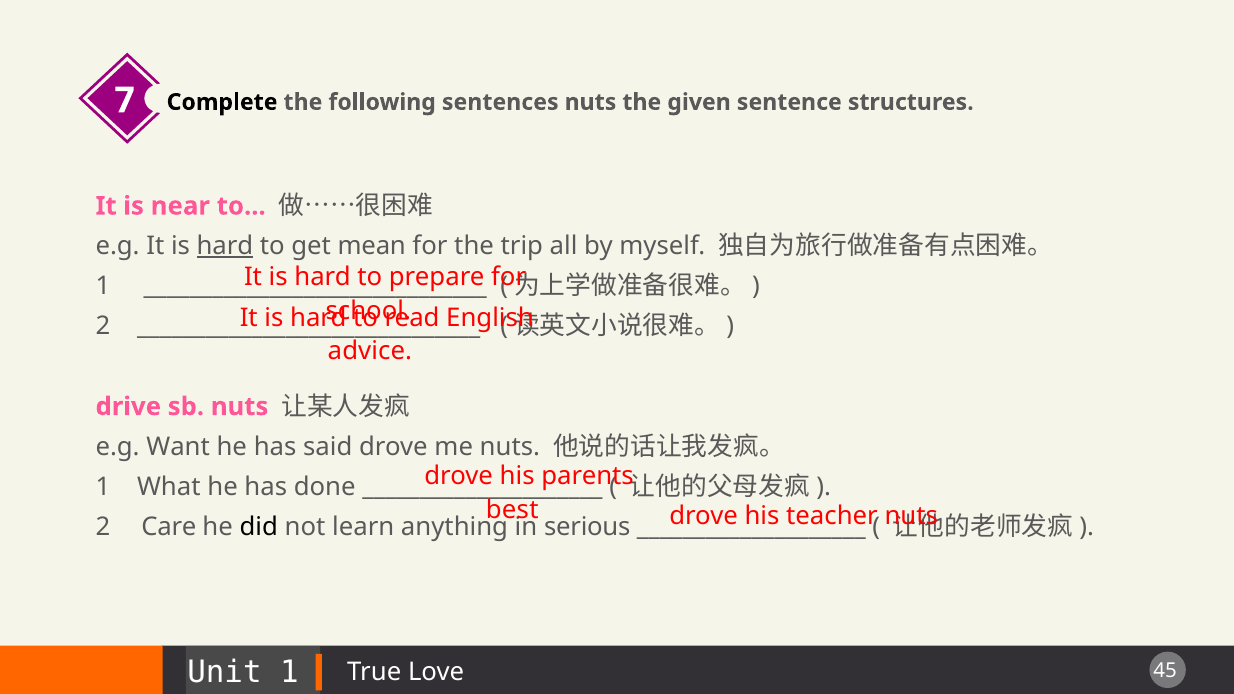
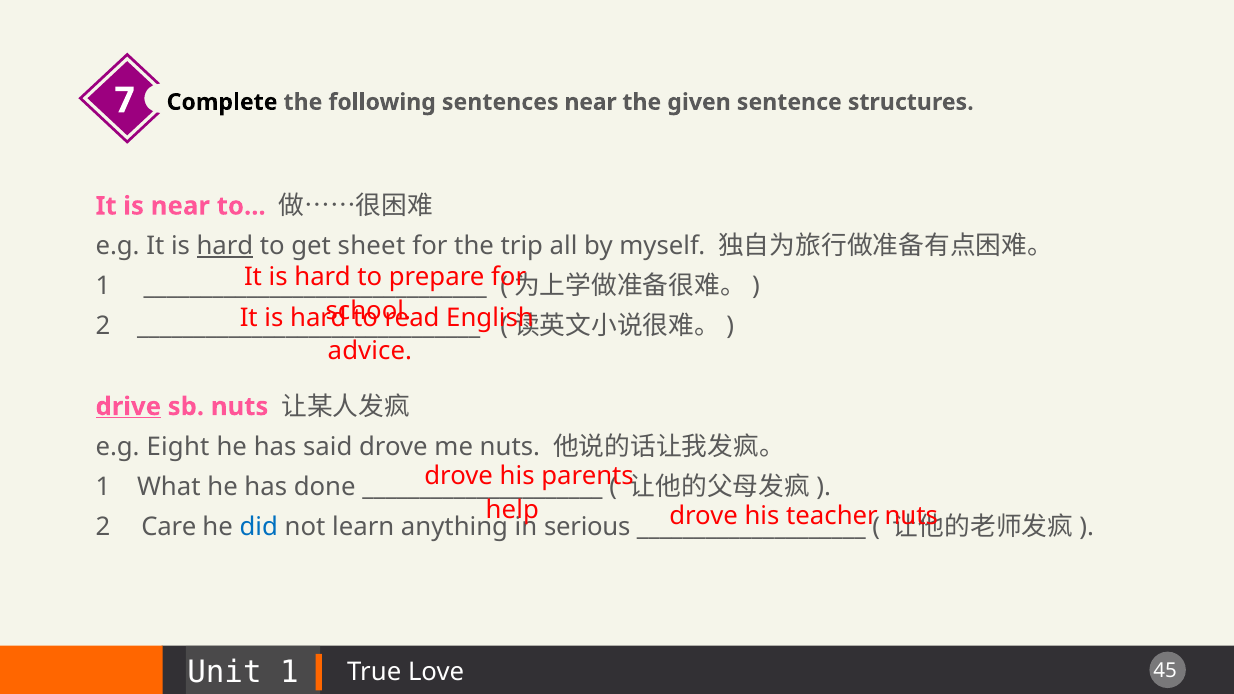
sentences nuts: nuts -> near
mean: mean -> sheet
drive underline: none -> present
Want: Want -> Eight
best: best -> help
did colour: black -> blue
